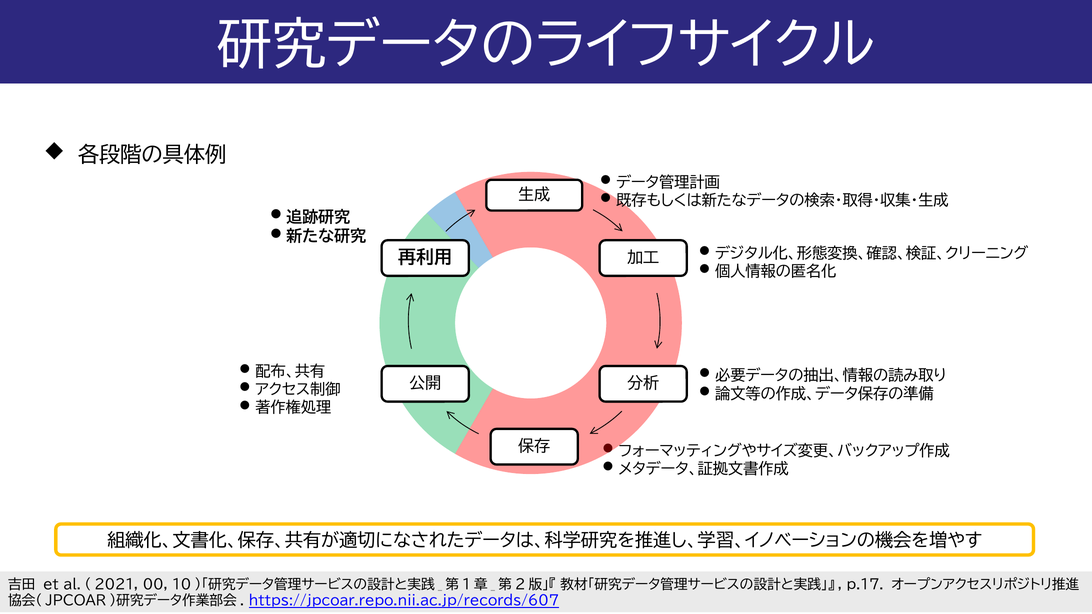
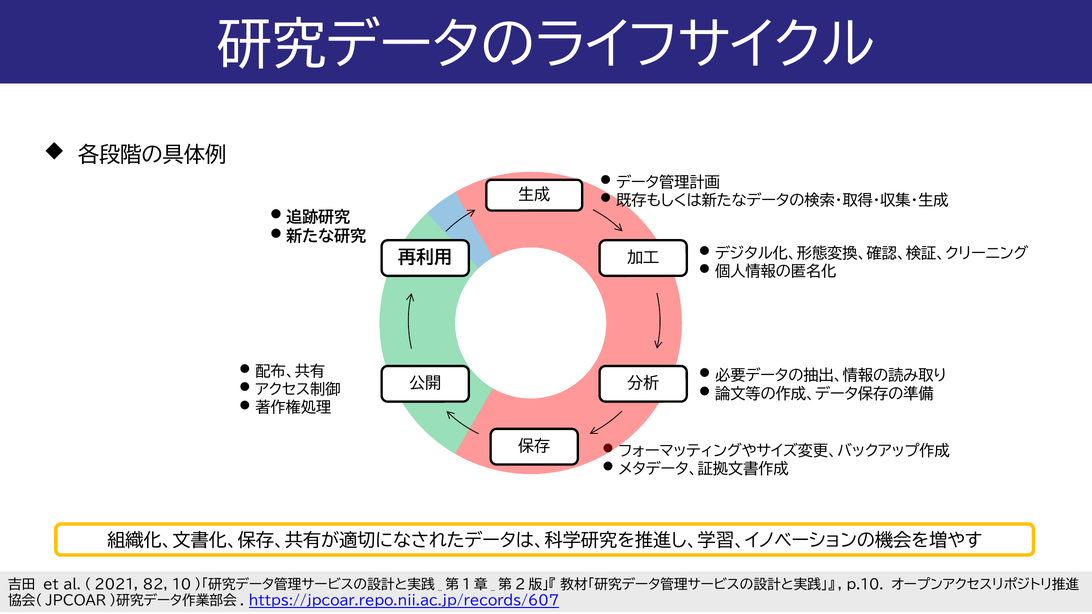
00: 00 -> 82
p.17: p.17 -> p.10
